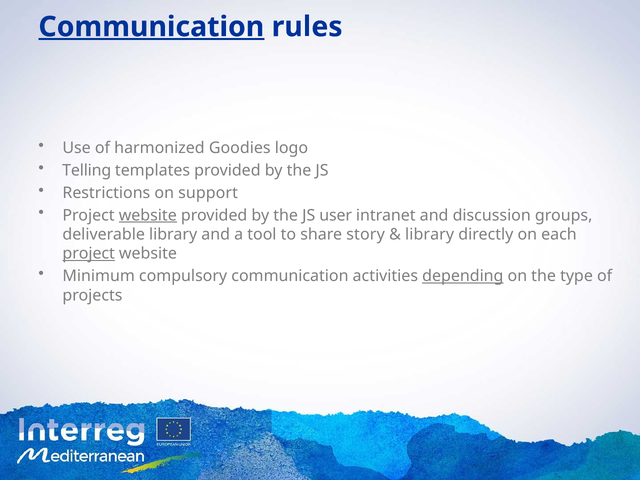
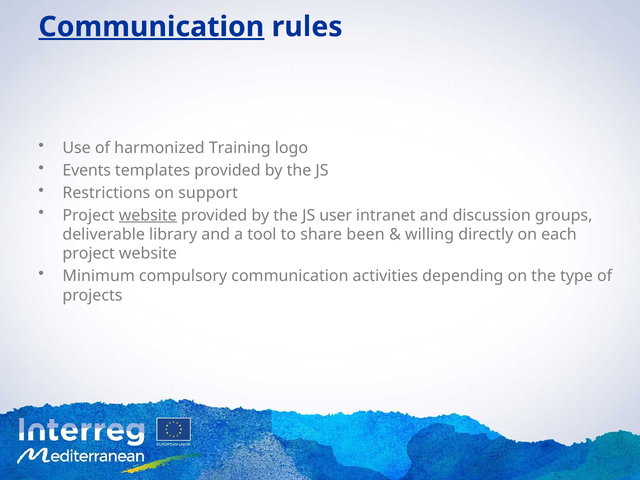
Goodies: Goodies -> Training
Telling: Telling -> Events
story: story -> been
library at (430, 234): library -> willing
project at (89, 254) underline: present -> none
depending underline: present -> none
